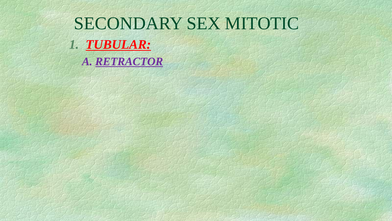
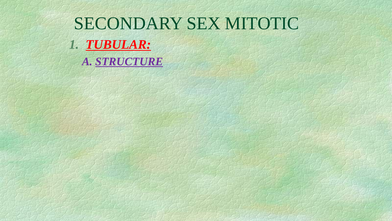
RETRACTOR: RETRACTOR -> STRUCTURE
